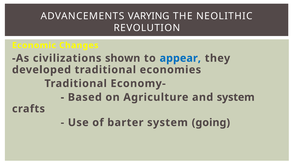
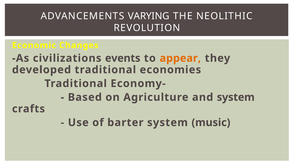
shown: shown -> events
appear colour: blue -> orange
going: going -> music
